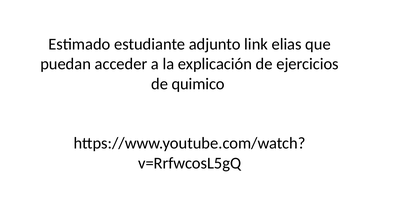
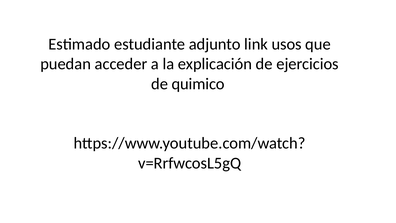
elias: elias -> usos
